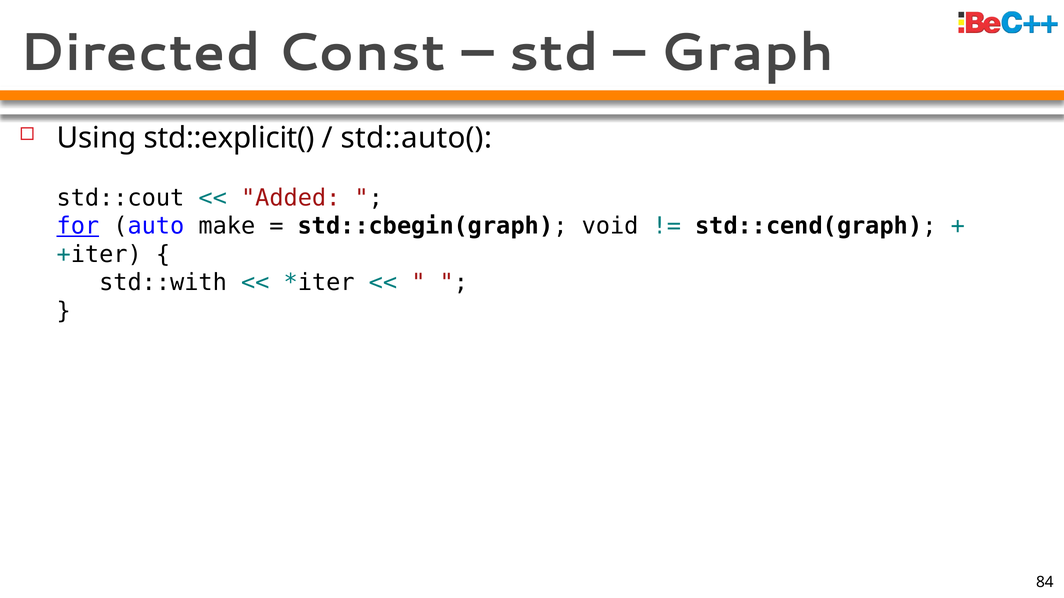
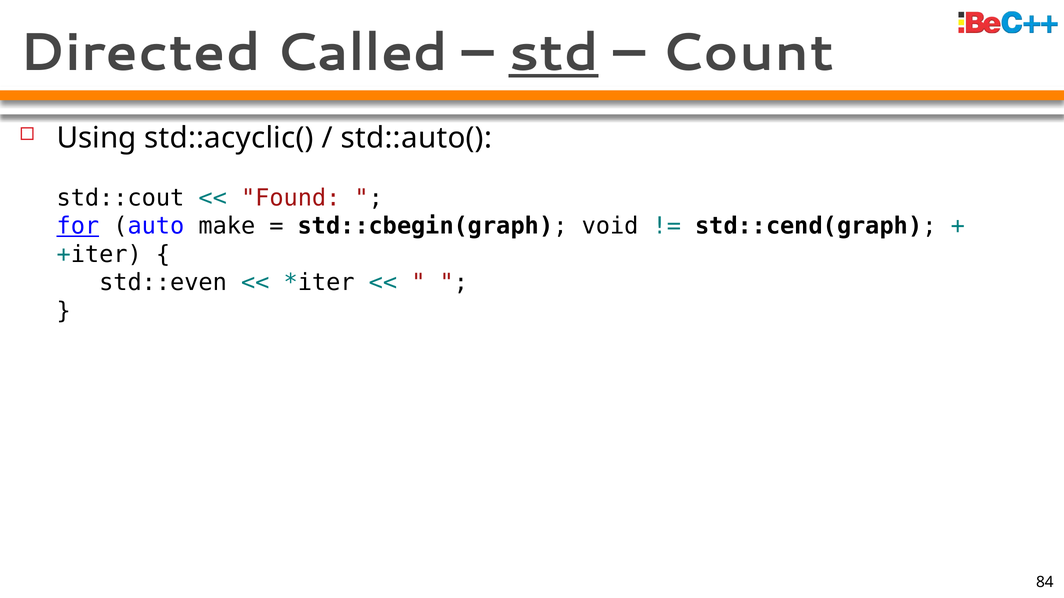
Const: Const -> Called
std underline: none -> present
Graph: Graph -> Count
std::explicit(: std::explicit( -> std::acyclic(
Added: Added -> Found
std::with: std::with -> std::even
